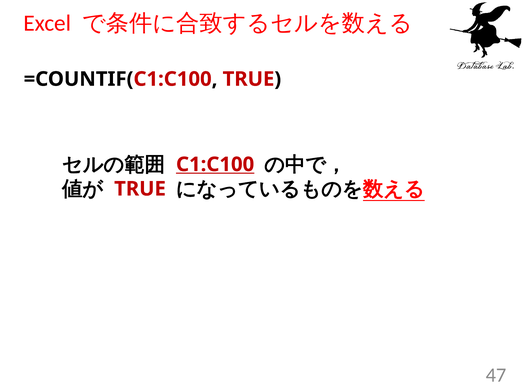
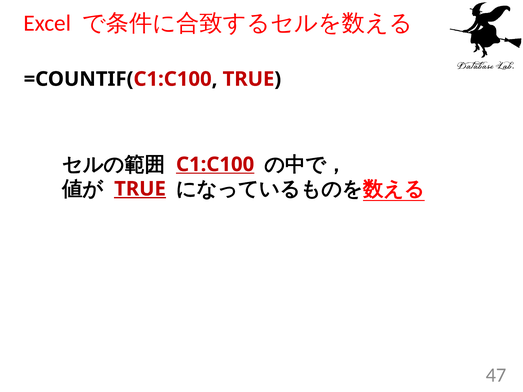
TRUE at (140, 189) underline: none -> present
